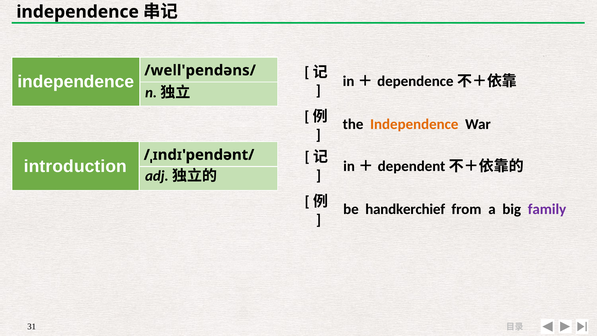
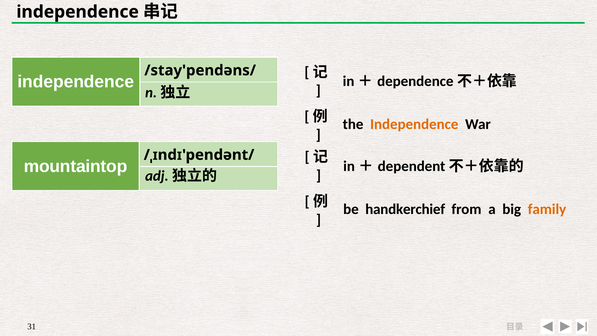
/well'pendəns/: /well'pendəns/ -> /stay'pendəns/
introduction: introduction -> mountaintop
family colour: purple -> orange
